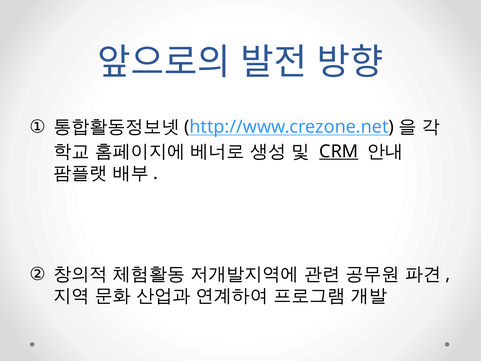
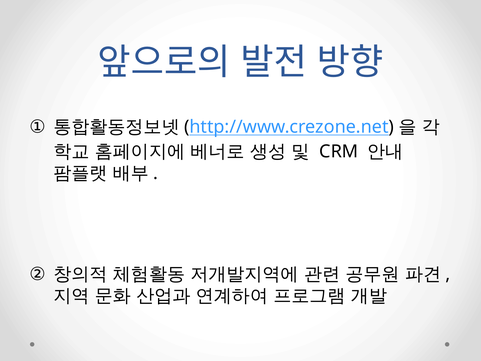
CRM underline: present -> none
